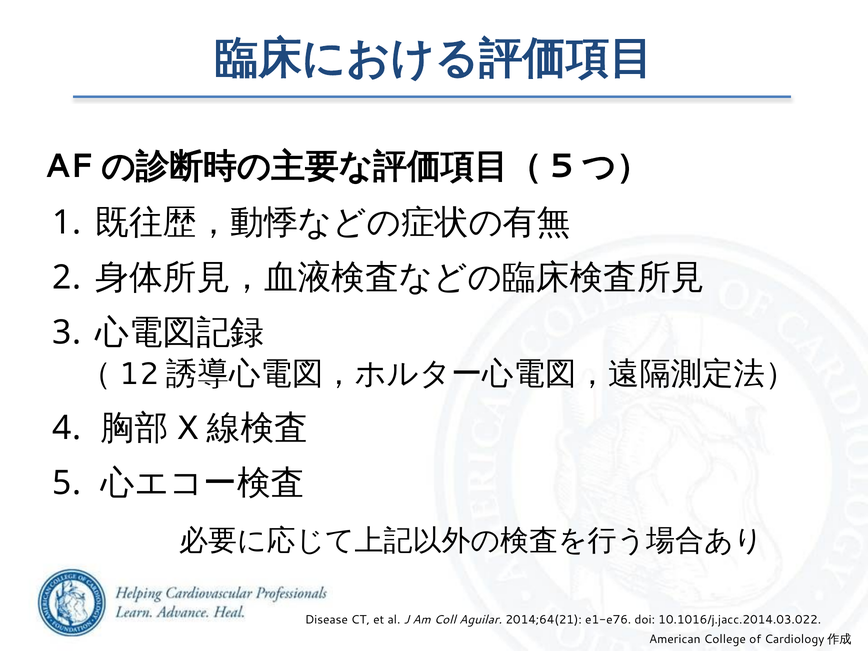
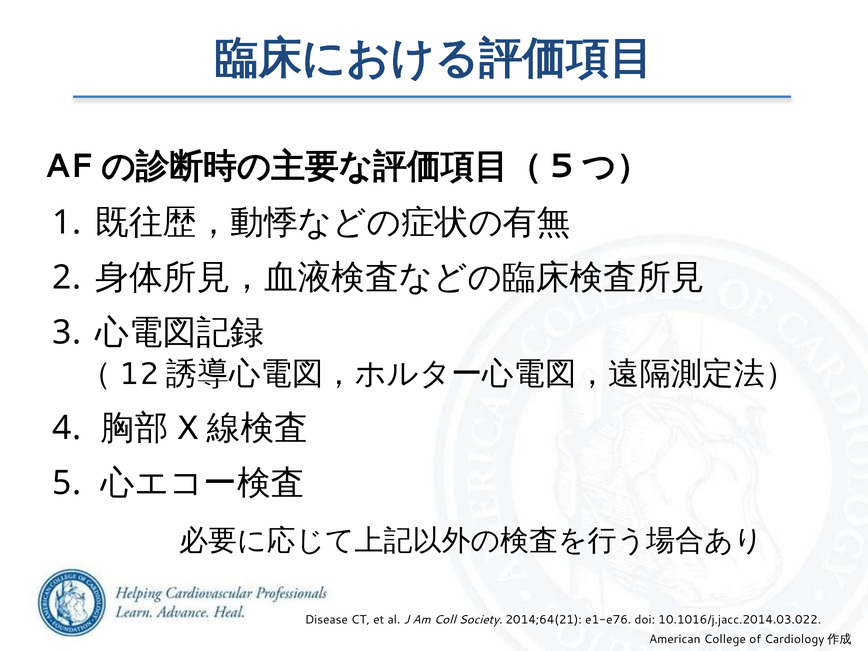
Aguilar: Aguilar -> Society
